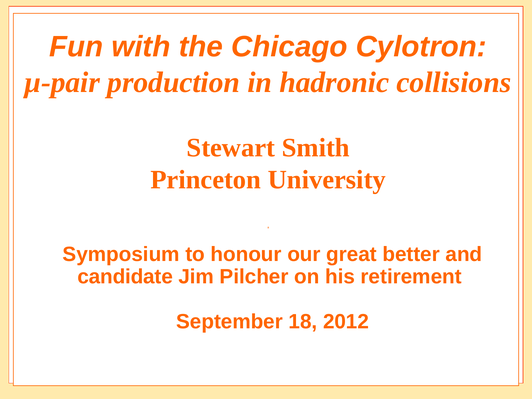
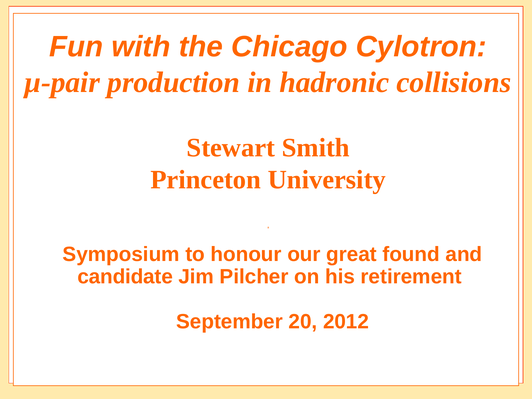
better: better -> found
18: 18 -> 20
